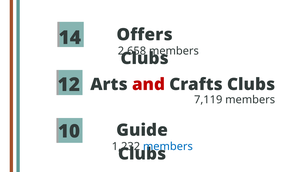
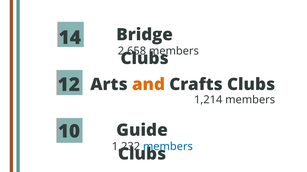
Offers: Offers -> Bridge
and colour: red -> orange
7,119: 7,119 -> 1,214
